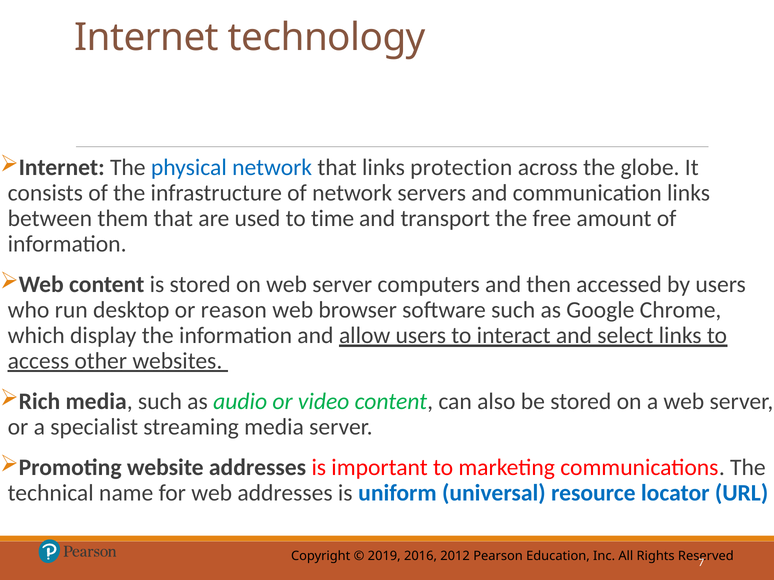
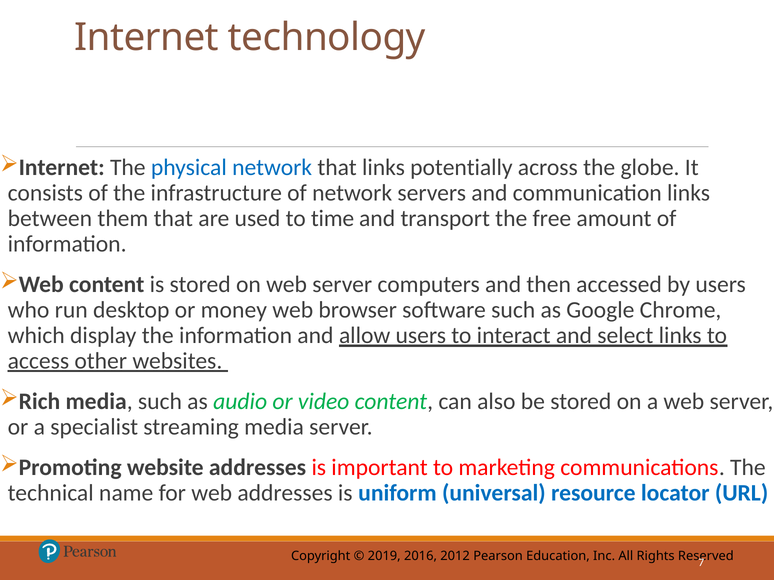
protection: protection -> potentially
reason: reason -> money
